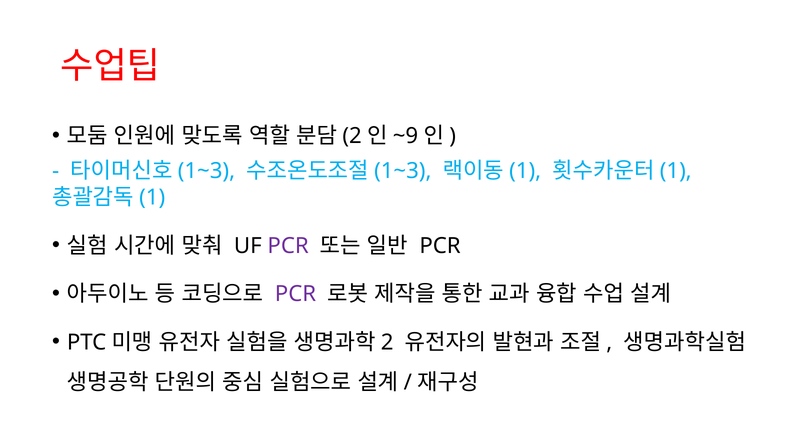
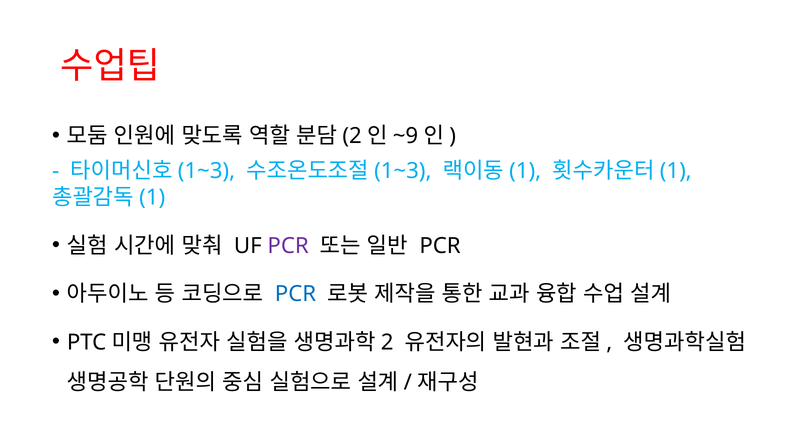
PCR at (296, 294) colour: purple -> blue
